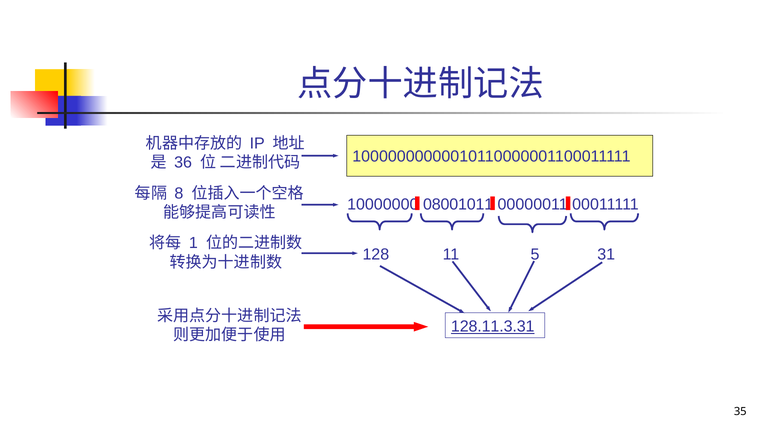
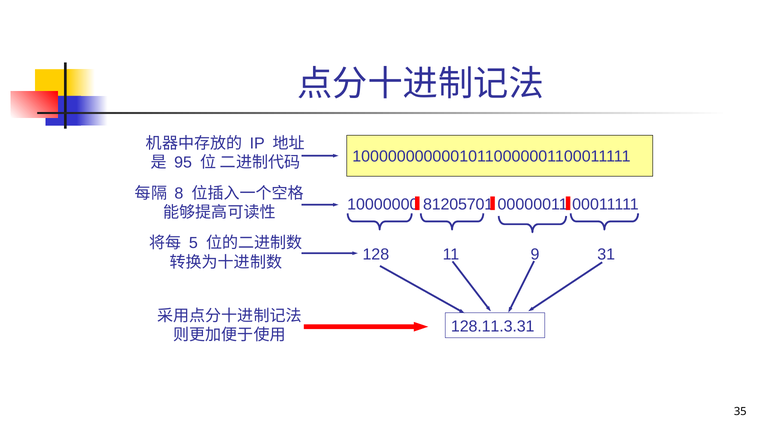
36: 36 -> 95
08001011: 08001011 -> 81205701
1: 1 -> 5
5: 5 -> 9
128.11.3.31 underline: present -> none
